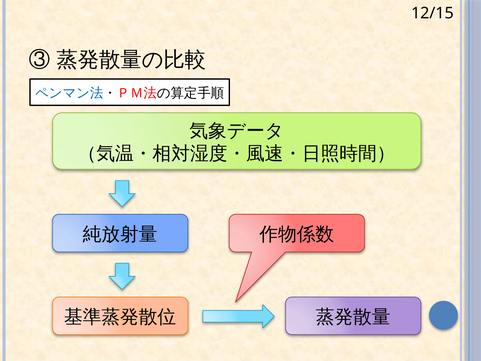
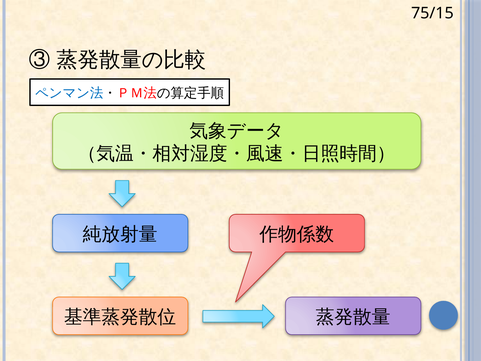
12/15: 12/15 -> 75/15
